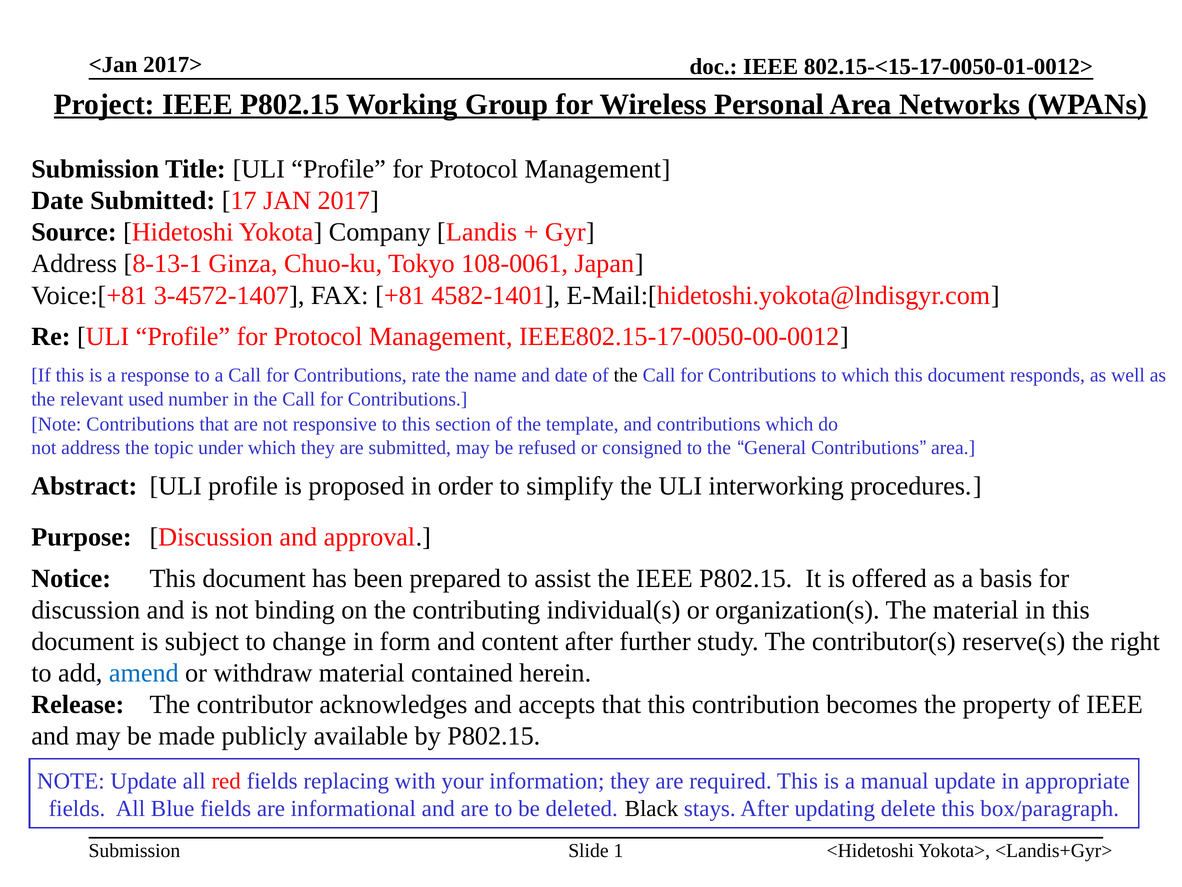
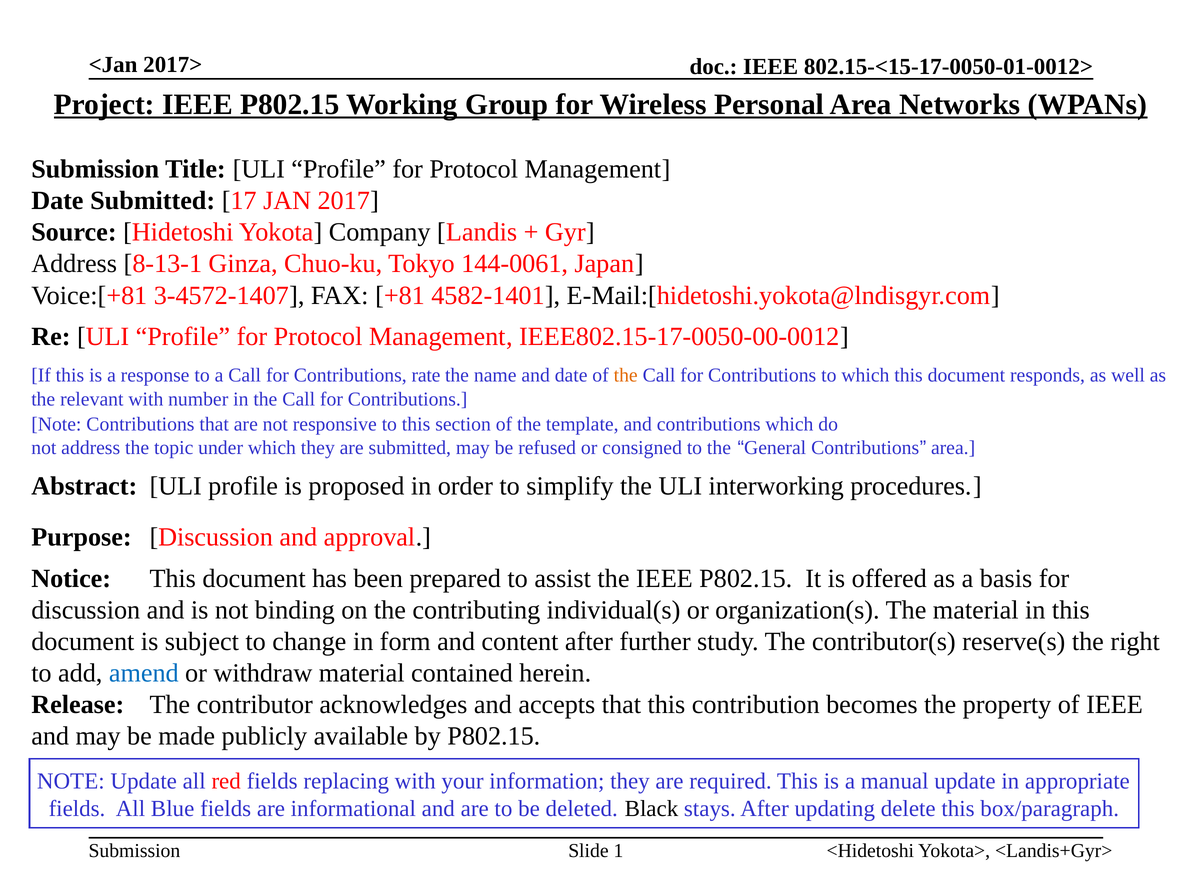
108-0061: 108-0061 -> 144-0061
the at (626, 375) colour: black -> orange
relevant used: used -> with
